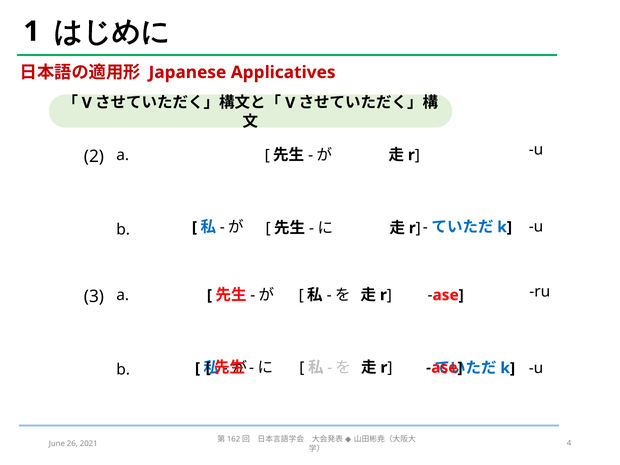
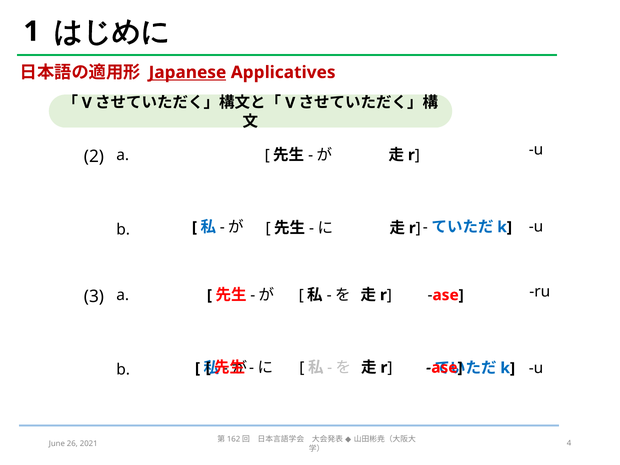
Japanese underline: none -> present
